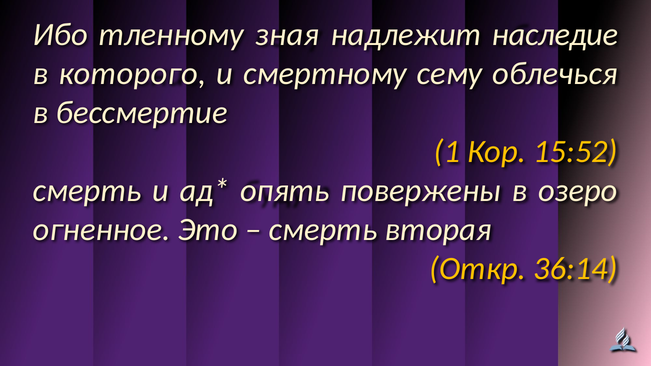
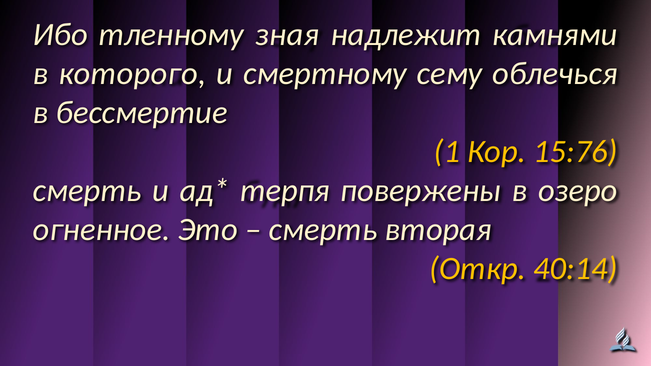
наследие: наследие -> камнями
15:52: 15:52 -> 15:76
опять: опять -> терпя
36:14: 36:14 -> 40:14
